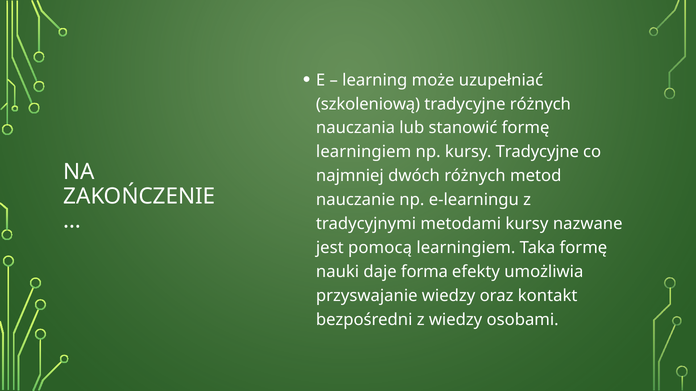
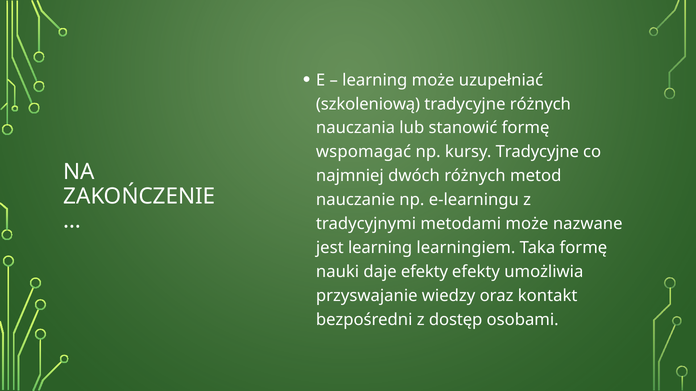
learningiem at (364, 152): learningiem -> wspomagać
metodami kursy: kursy -> może
jest pomocą: pomocą -> learning
daje forma: forma -> efekty
z wiedzy: wiedzy -> dostęp
